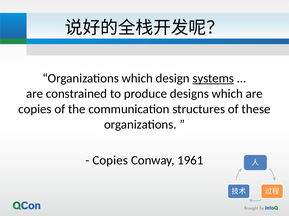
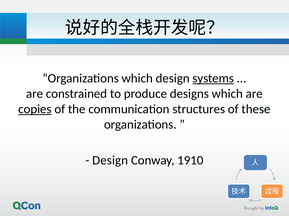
copies at (35, 109) underline: none -> present
Copies at (110, 161): Copies -> Design
1961: 1961 -> 1910
